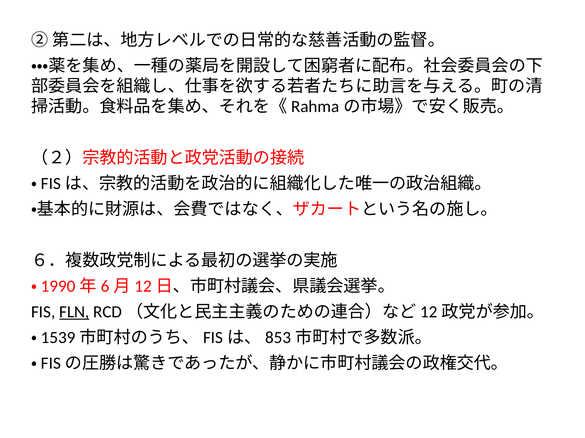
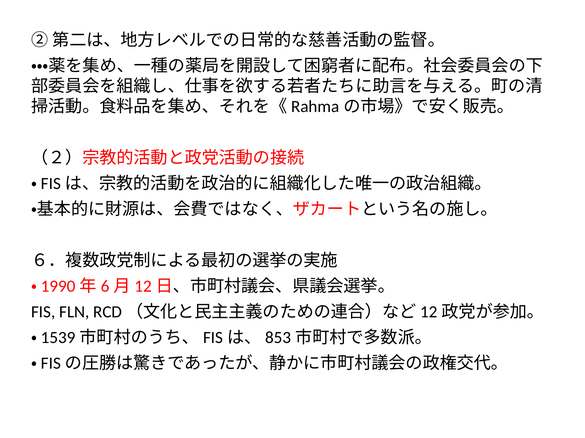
FLN underline: present -> none
